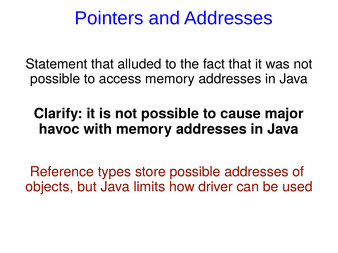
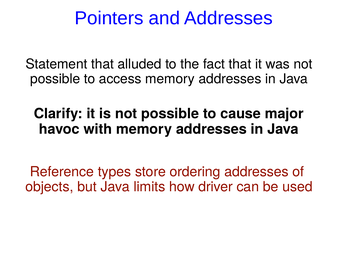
store possible: possible -> ordering
